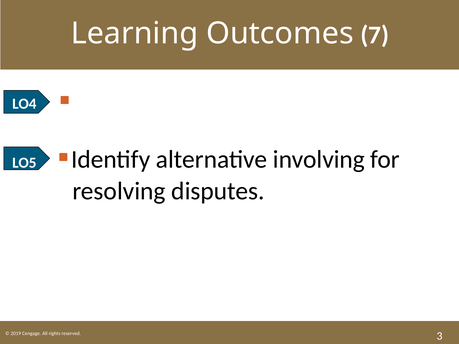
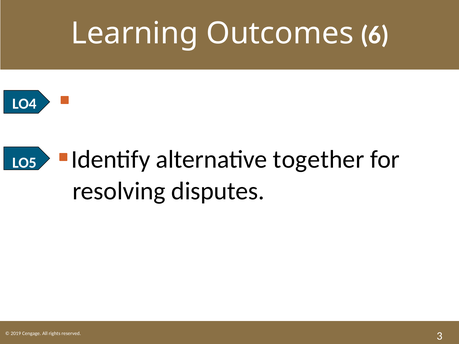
7: 7 -> 6
involving: involving -> together
